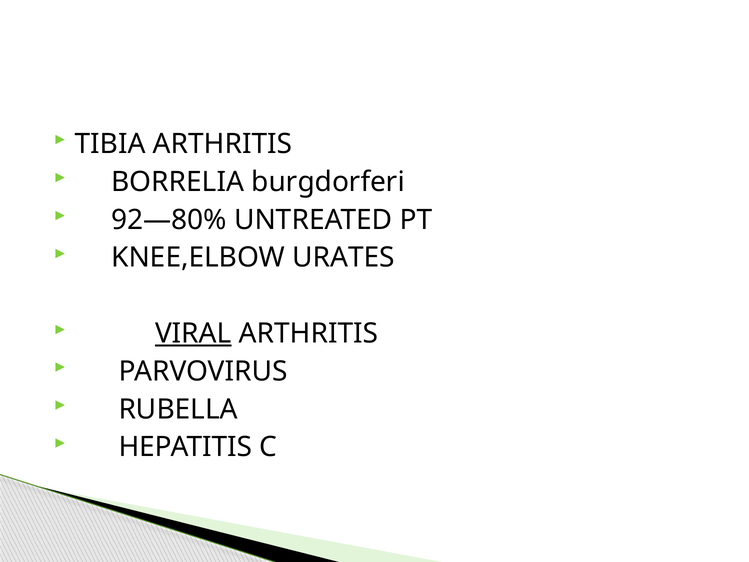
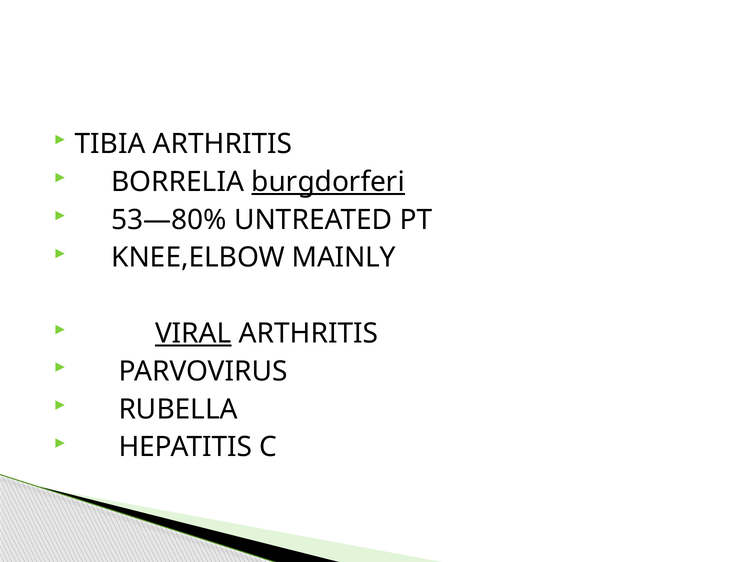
burgdorferi underline: none -> present
92—80%: 92—80% -> 53—80%
URATES: URATES -> MAINLY
